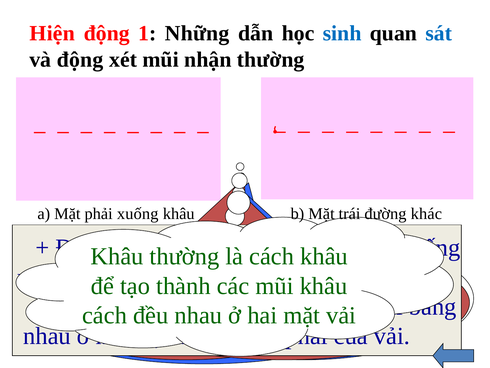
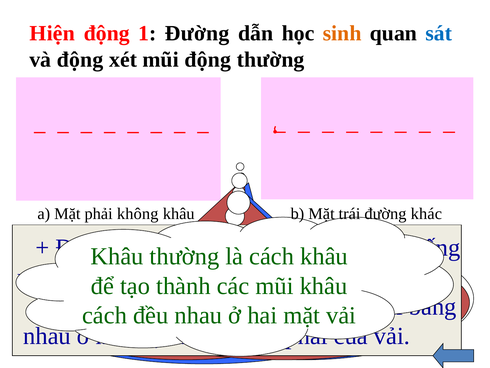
1 Những: Những -> Đường
sinh colour: blue -> orange
mũi nhận: nhận -> động
xuống: xuống -> không
